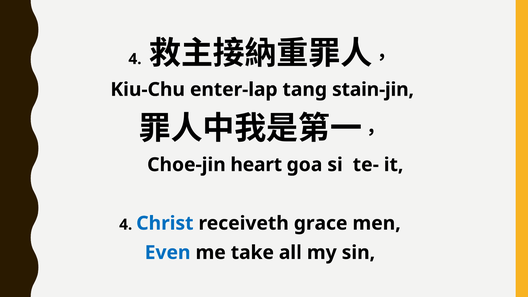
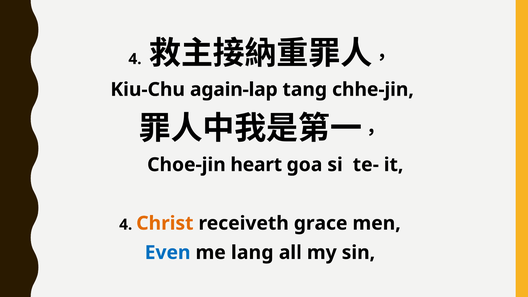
enter-lap: enter-lap -> again-lap
stain-jin: stain-jin -> chhe-jin
Christ colour: blue -> orange
take: take -> lang
